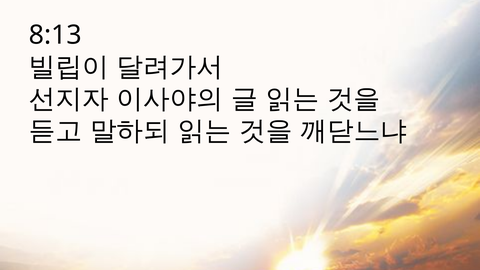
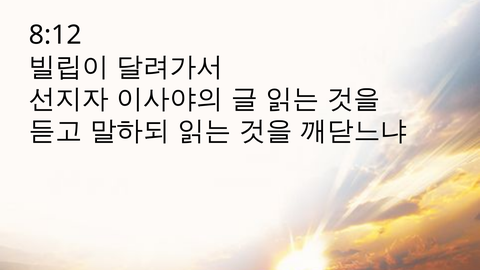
8:13: 8:13 -> 8:12
